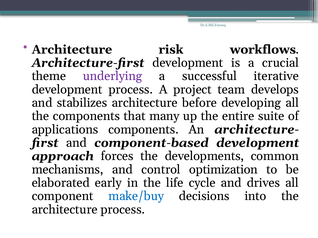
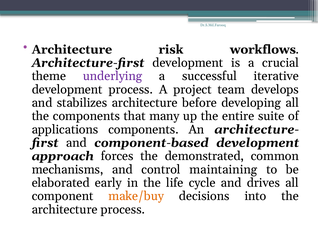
developments: developments -> demonstrated
optimization: optimization -> maintaining
make/buy colour: blue -> orange
